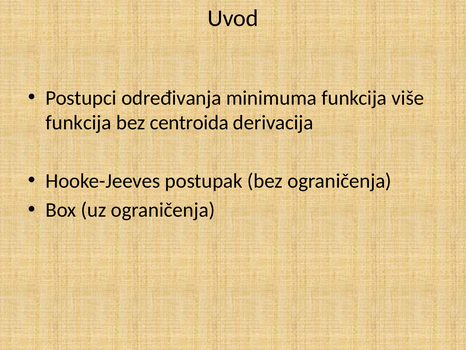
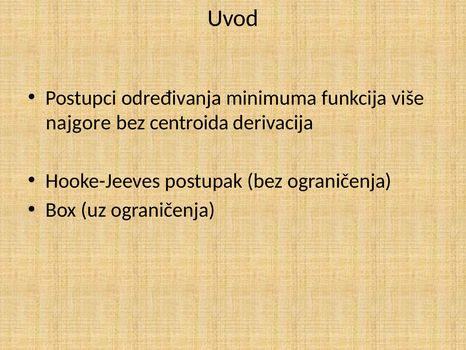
funkcija at (79, 123): funkcija -> najgore
